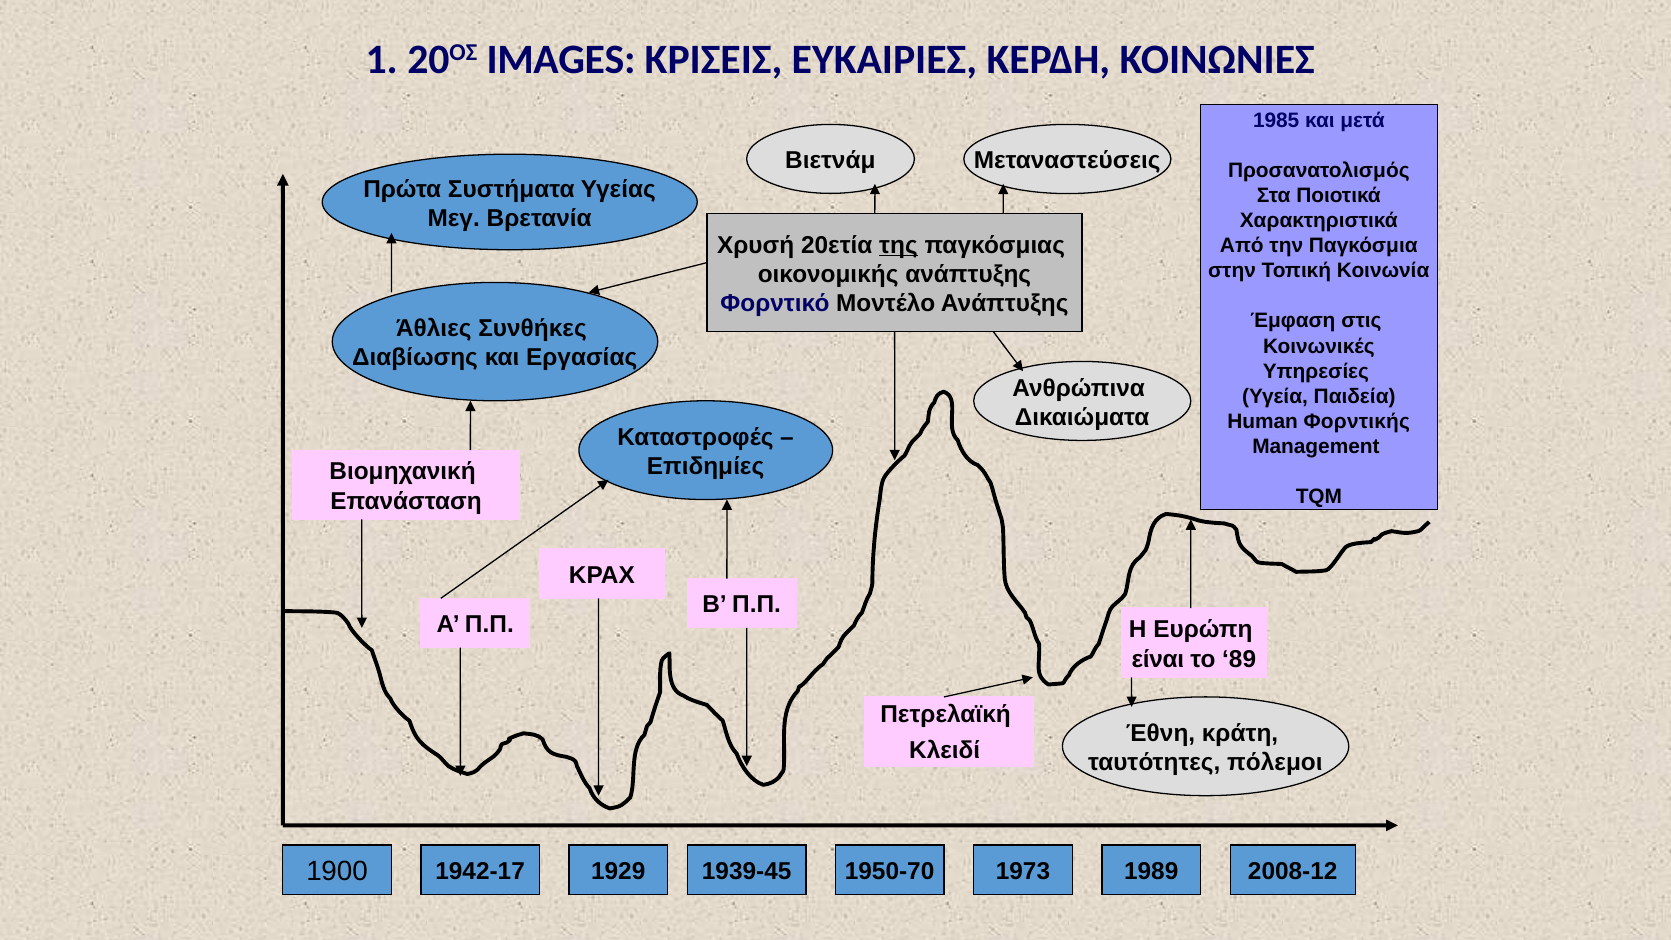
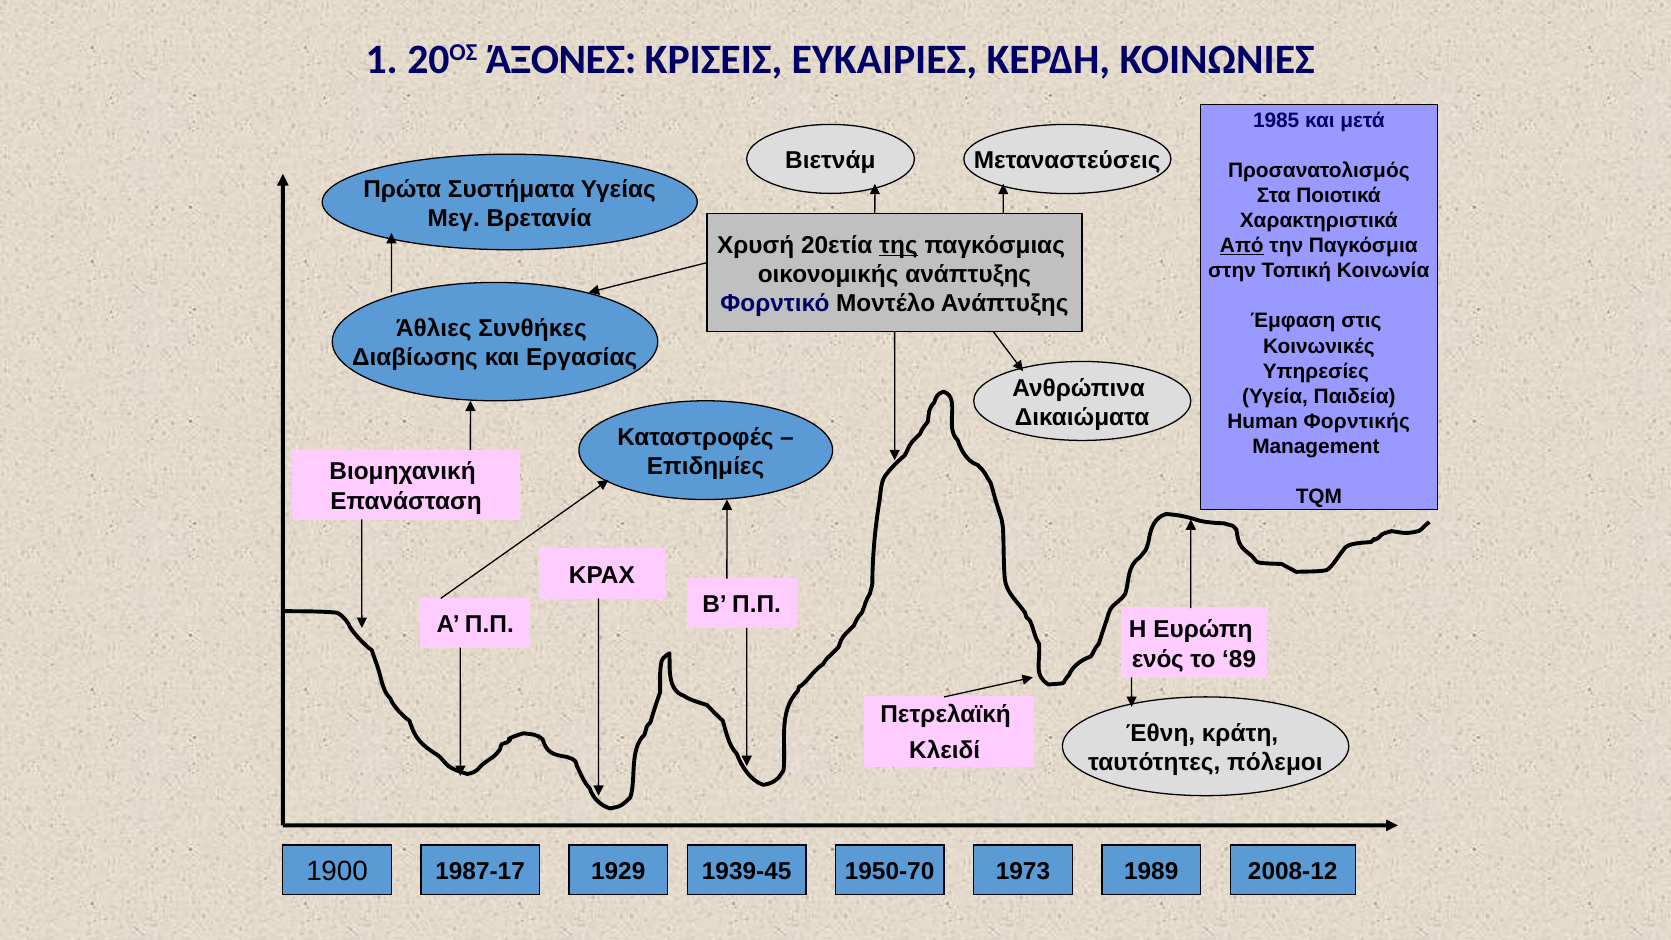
IMAGES: IMAGES -> ΆΞΟΝΕΣ
Από underline: none -> present
είναι: είναι -> ενός
1942-17: 1942-17 -> 1987-17
